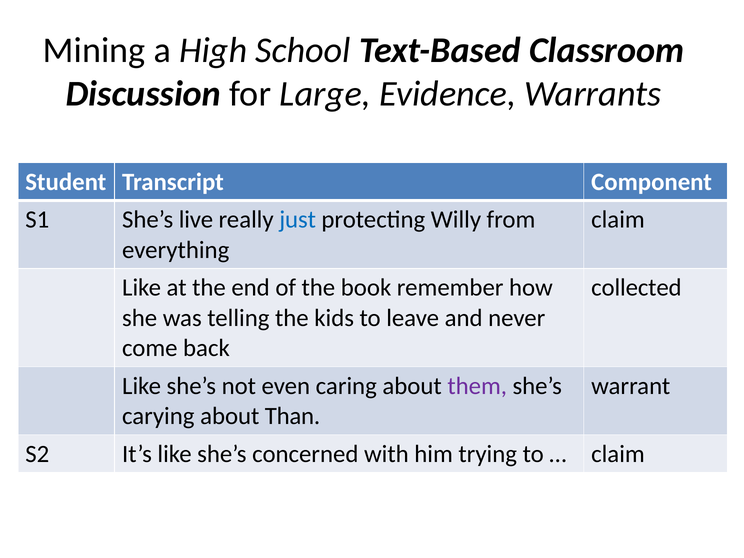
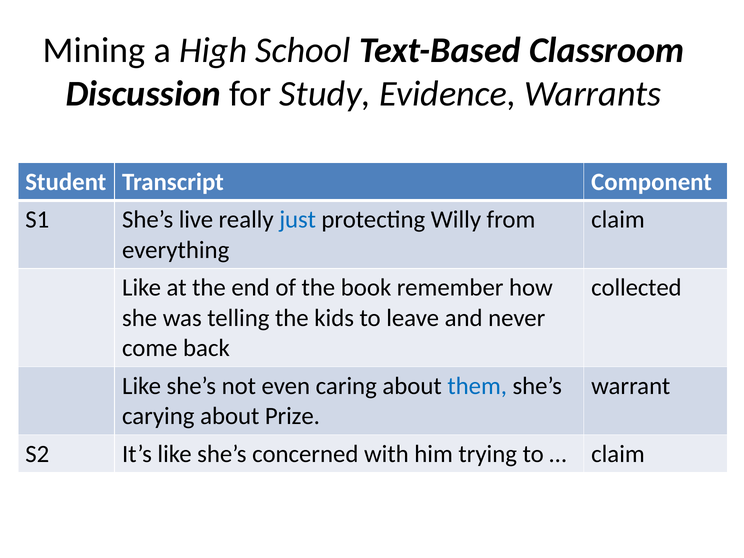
Large: Large -> Study
them colour: purple -> blue
Than: Than -> Prize
